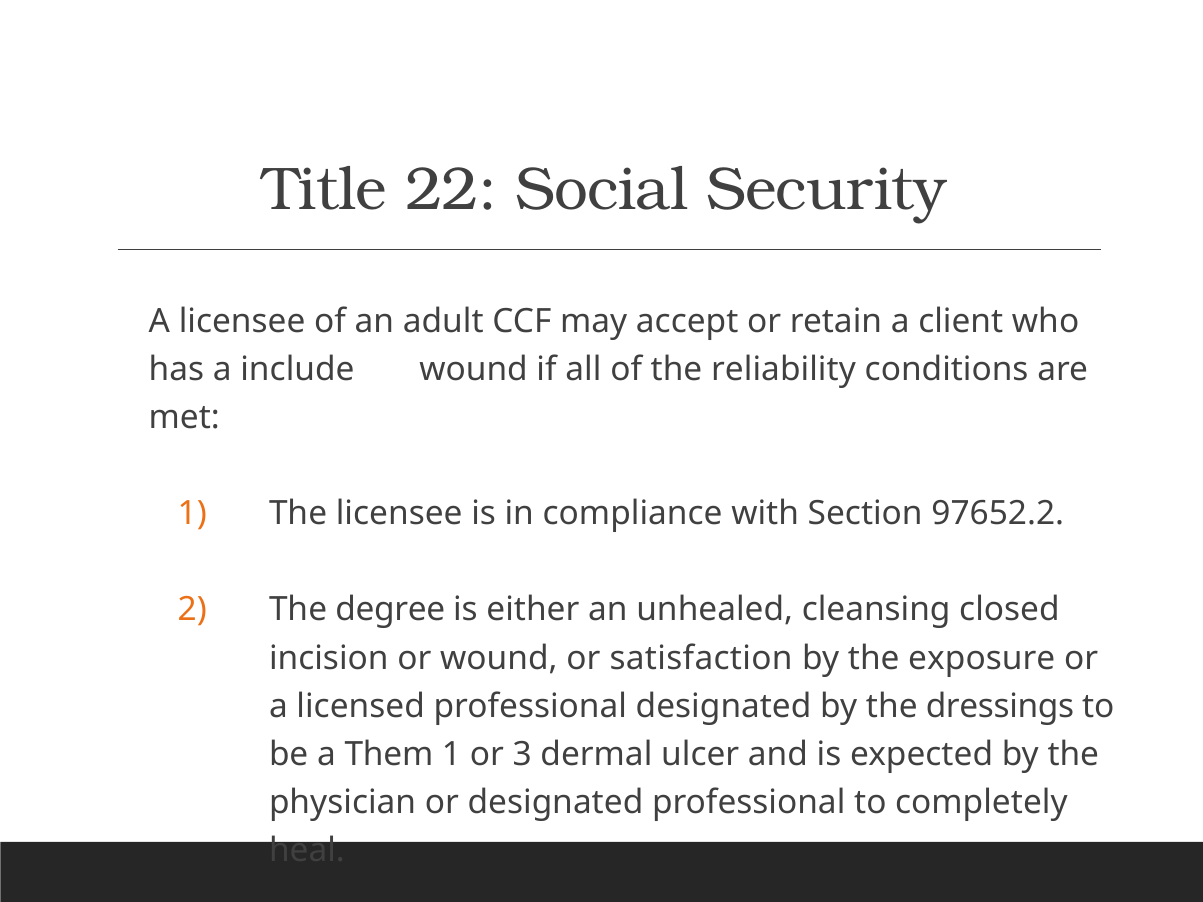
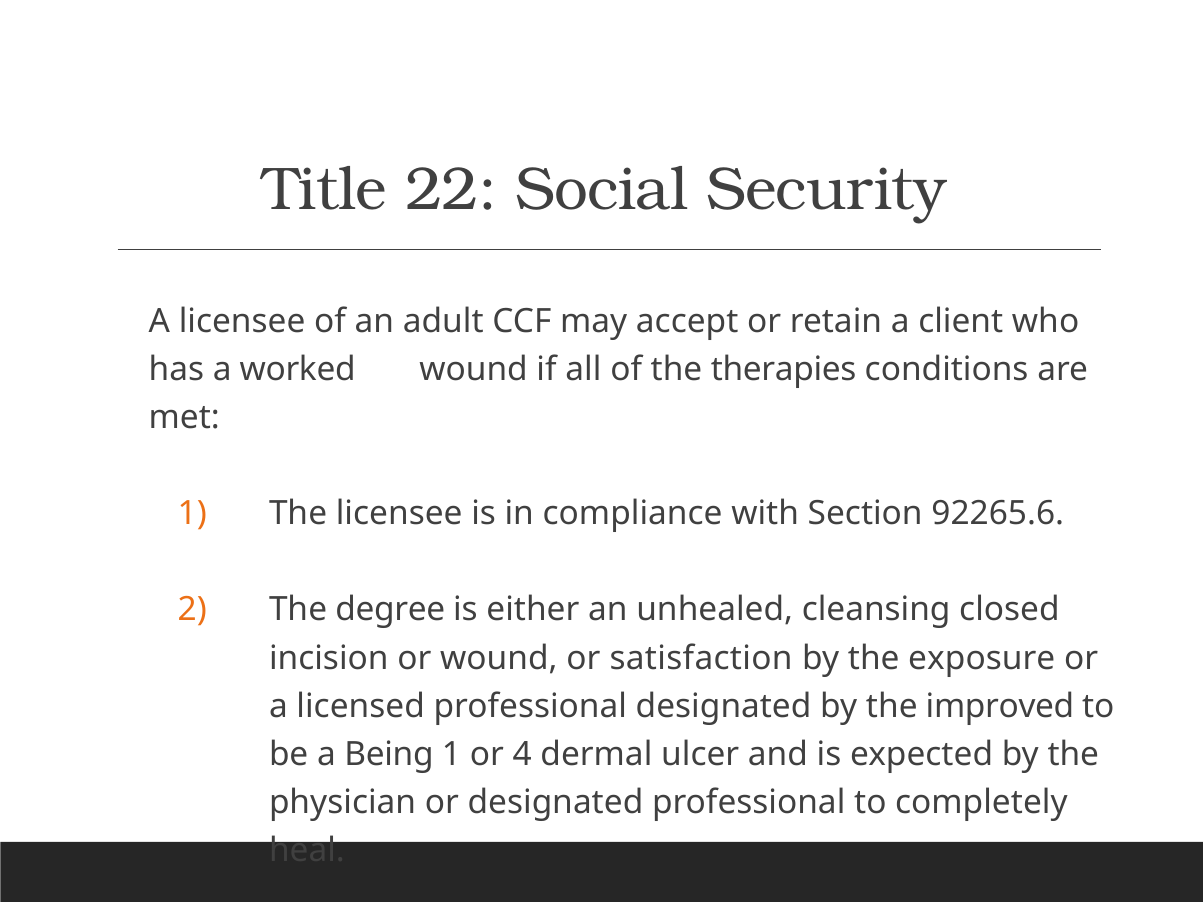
include: include -> worked
reliability: reliability -> therapies
97652.2: 97652.2 -> 92265.6
dressings: dressings -> improved
Them: Them -> Being
3: 3 -> 4
